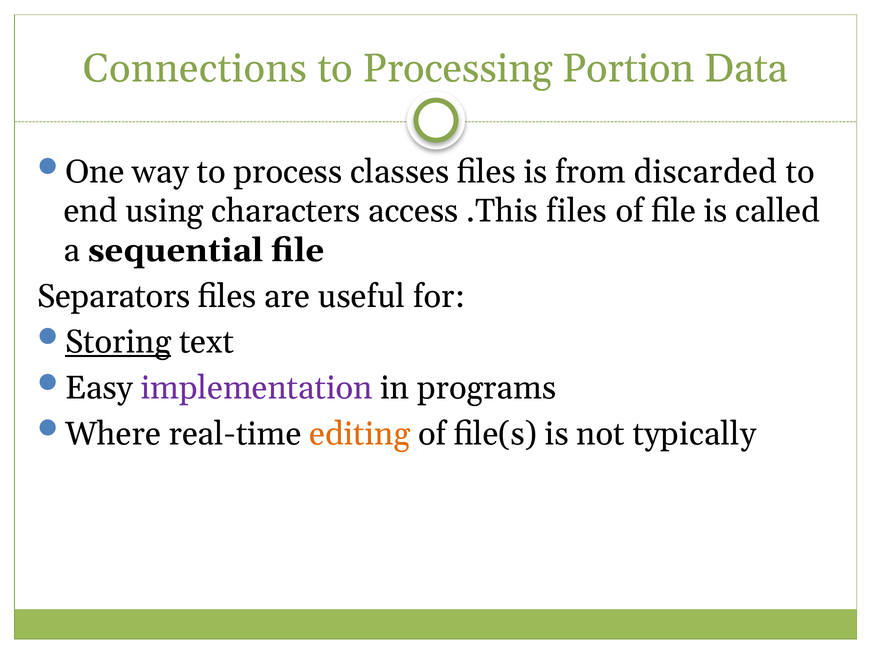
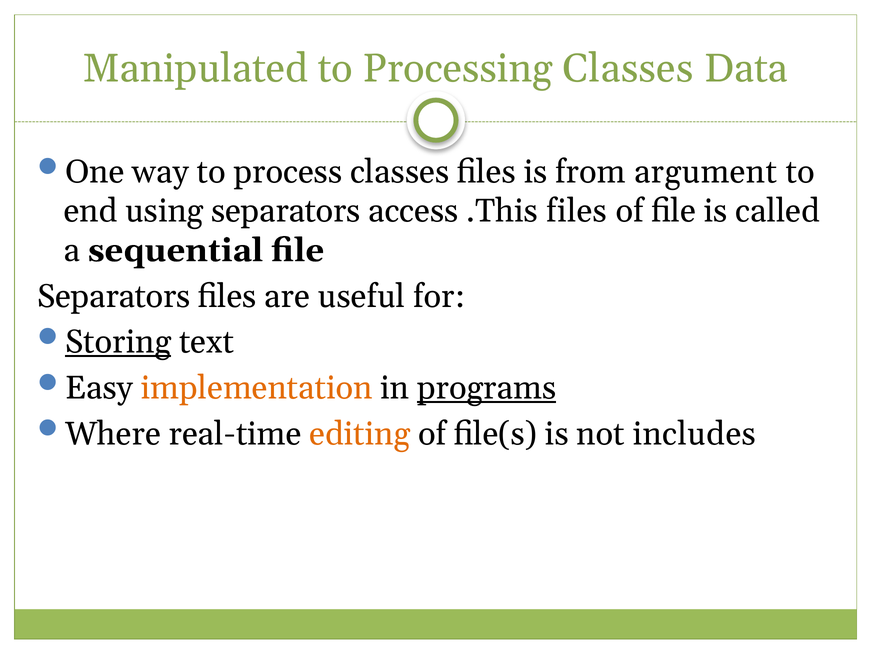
Connections: Connections -> Manipulated
Processing Portion: Portion -> Classes
discarded: discarded -> argument
using characters: characters -> separators
implementation colour: purple -> orange
programs underline: none -> present
typically: typically -> includes
